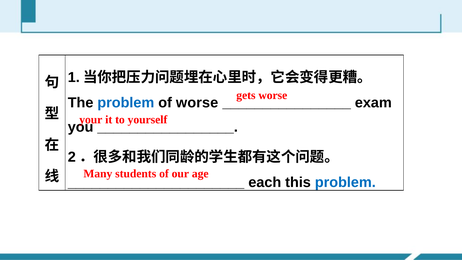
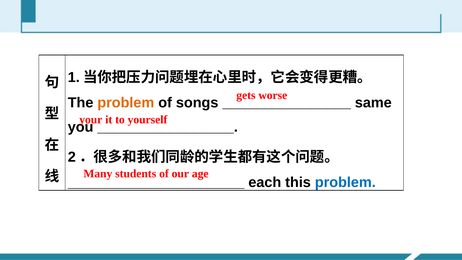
problem at (126, 103) colour: blue -> orange
of worse: worse -> songs
exam: exam -> same
